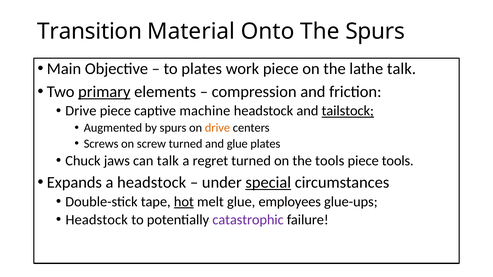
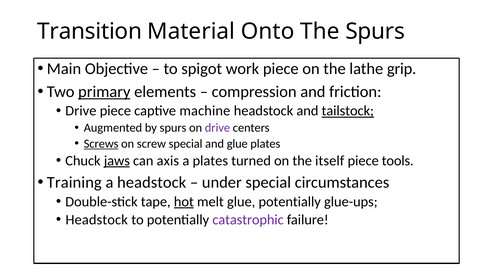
to plates: plates -> spigot
lathe talk: talk -> grip
drive at (217, 128) colour: orange -> purple
Screws underline: none -> present
screw turned: turned -> special
jaws underline: none -> present
can talk: talk -> axis
a regret: regret -> plates
the tools: tools -> itself
Expands: Expands -> Training
special at (268, 183) underline: present -> none
glue employees: employees -> potentially
